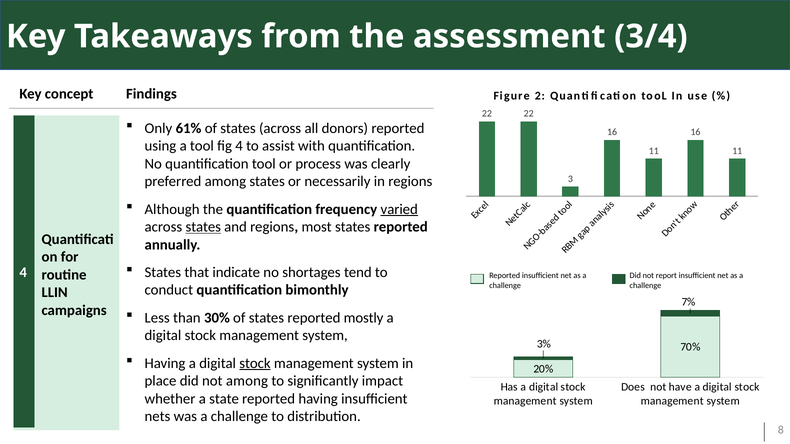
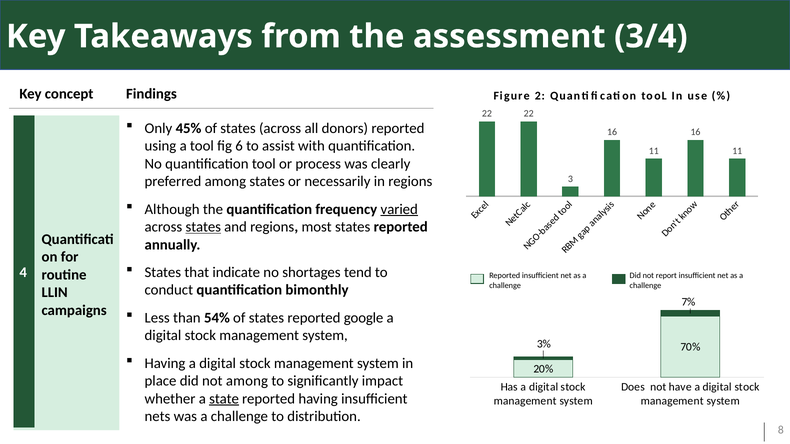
61%: 61% -> 45%
fig 4: 4 -> 6
30%: 30% -> 54%
mostly: mostly -> google
stock at (255, 363) underline: present -> none
state underline: none -> present
